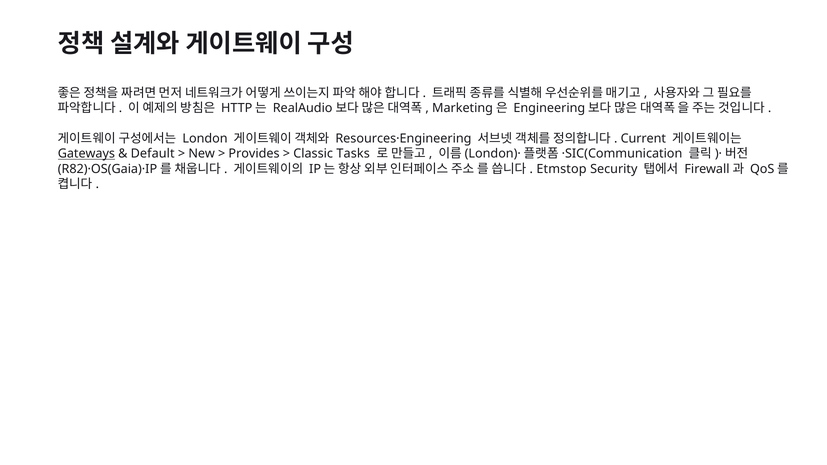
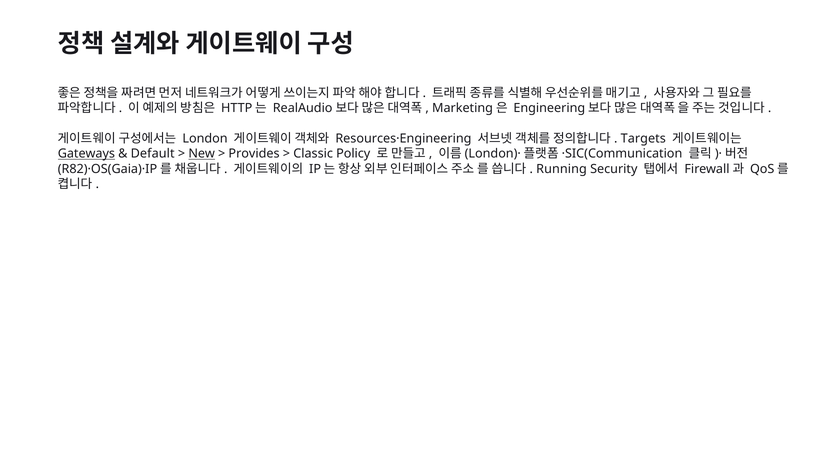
Current: Current -> Targets
New underline: none -> present
Tasks: Tasks -> Policy
Etmstop: Etmstop -> Running
